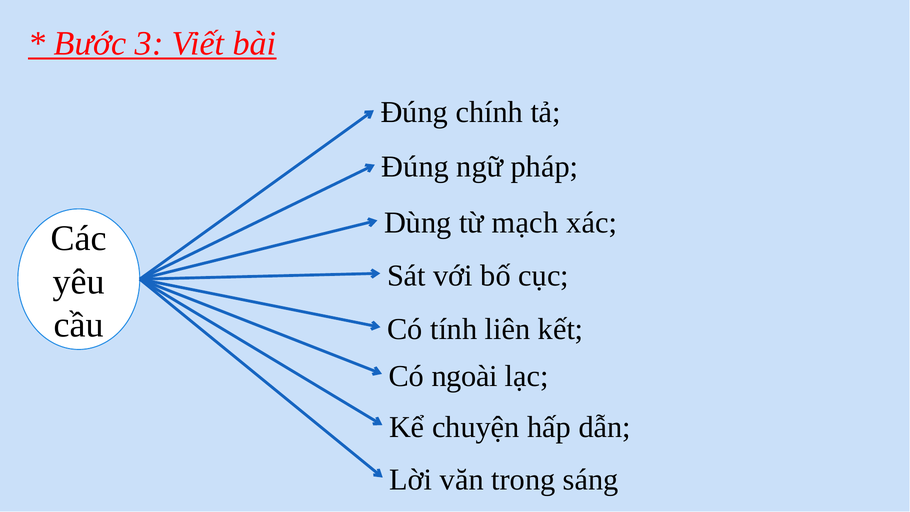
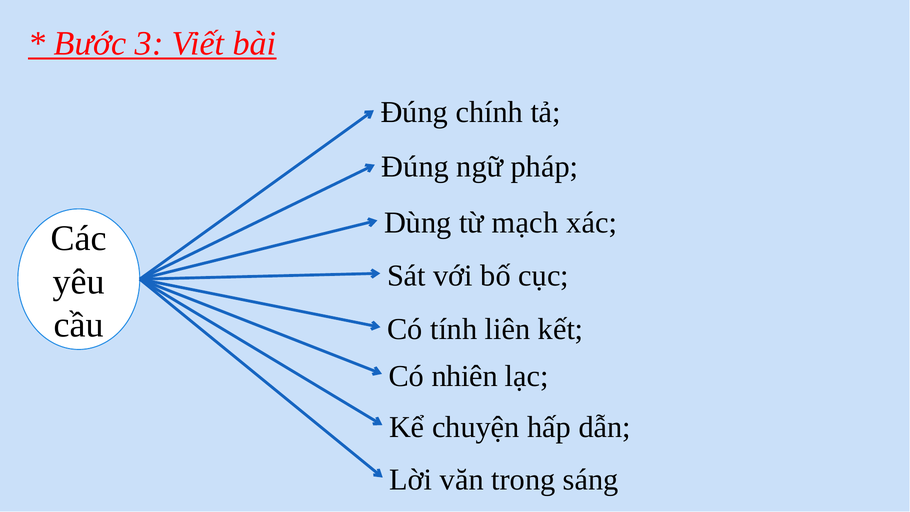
ngoài: ngoài -> nhiên
